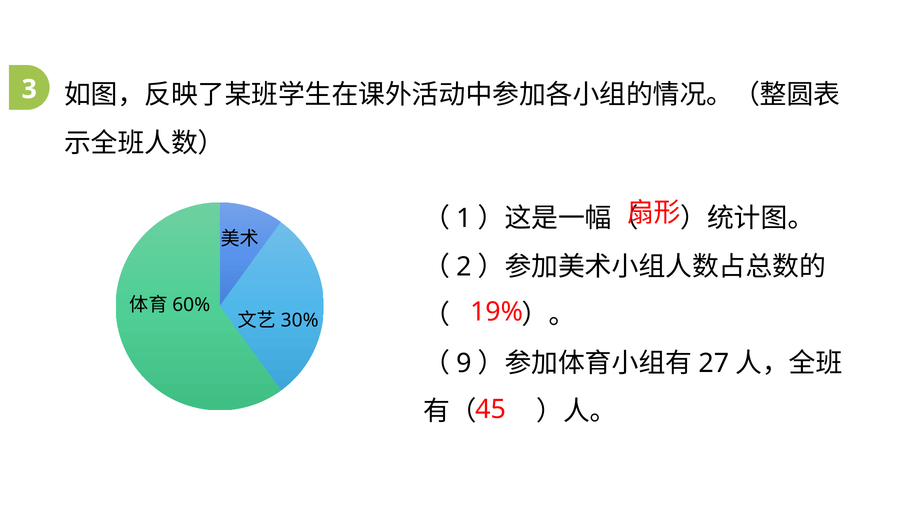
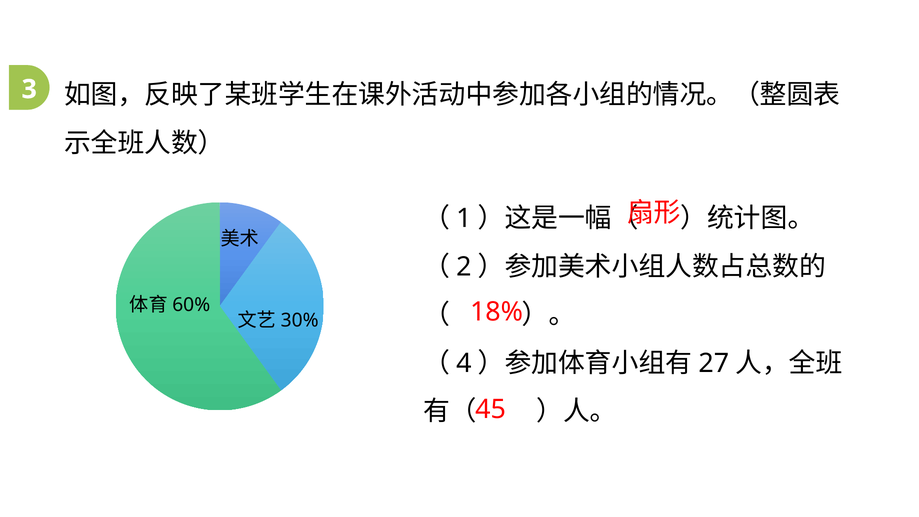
19%: 19% -> 18%
9: 9 -> 4
